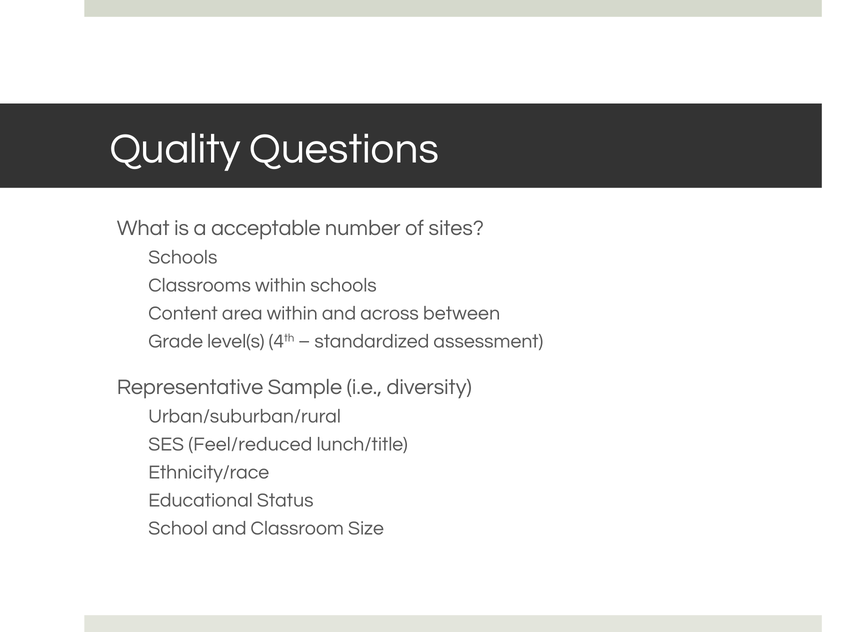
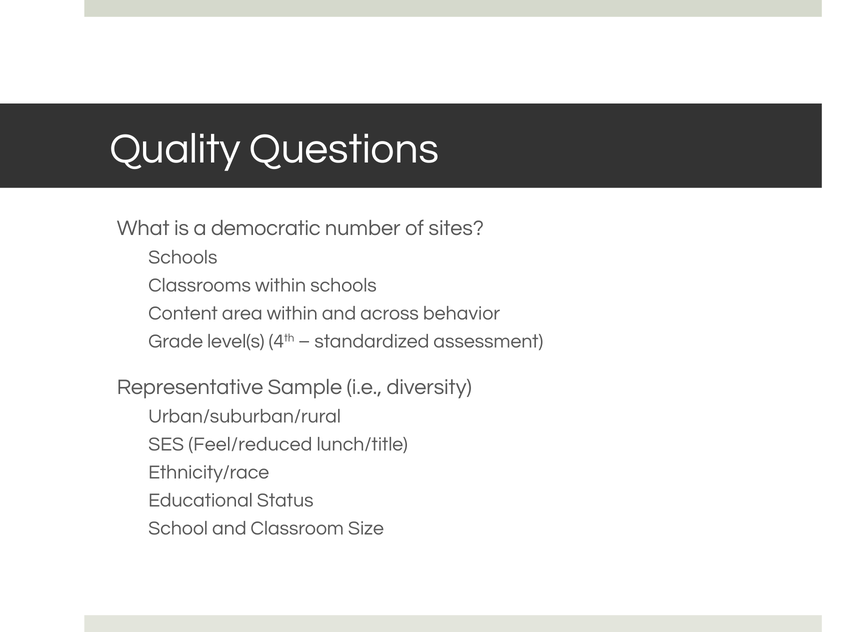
acceptable: acceptable -> democratic
between: between -> behavior
